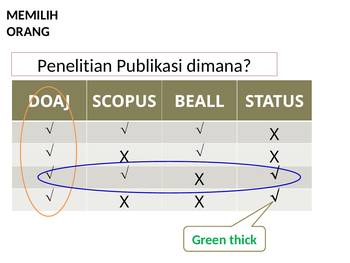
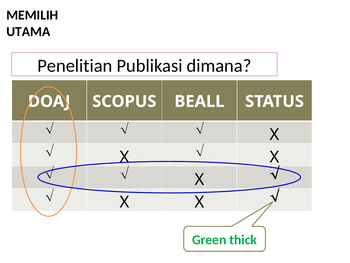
ORANG: ORANG -> UTAMA
